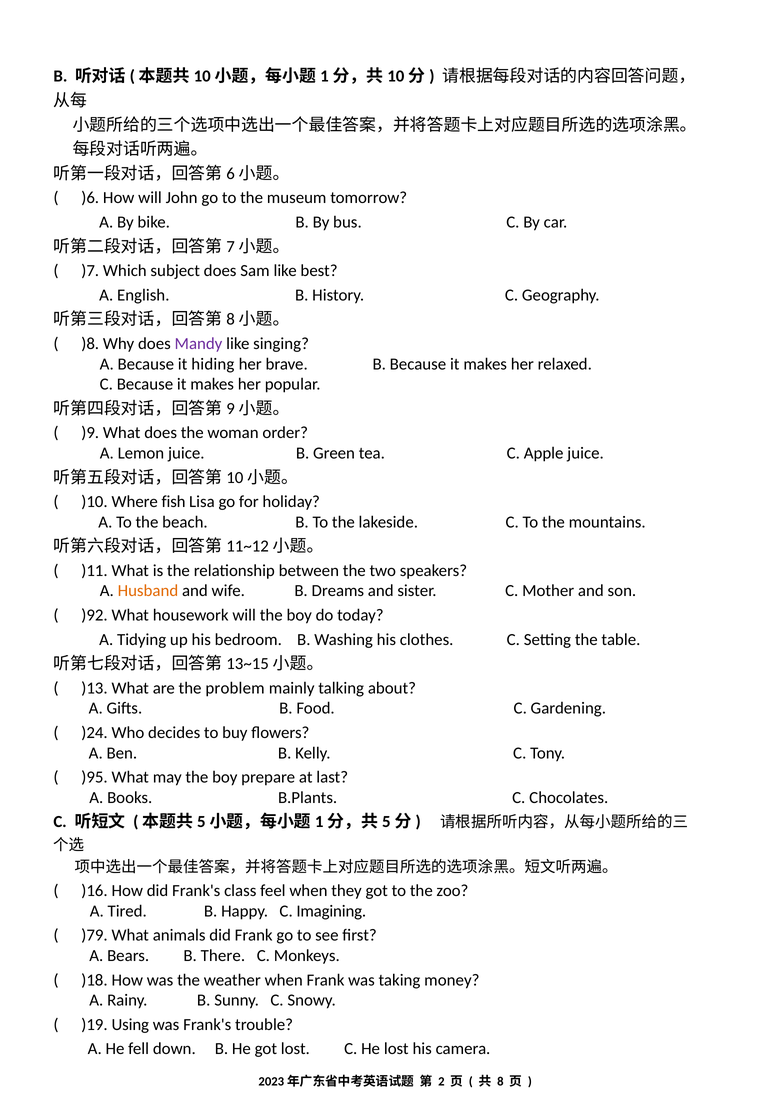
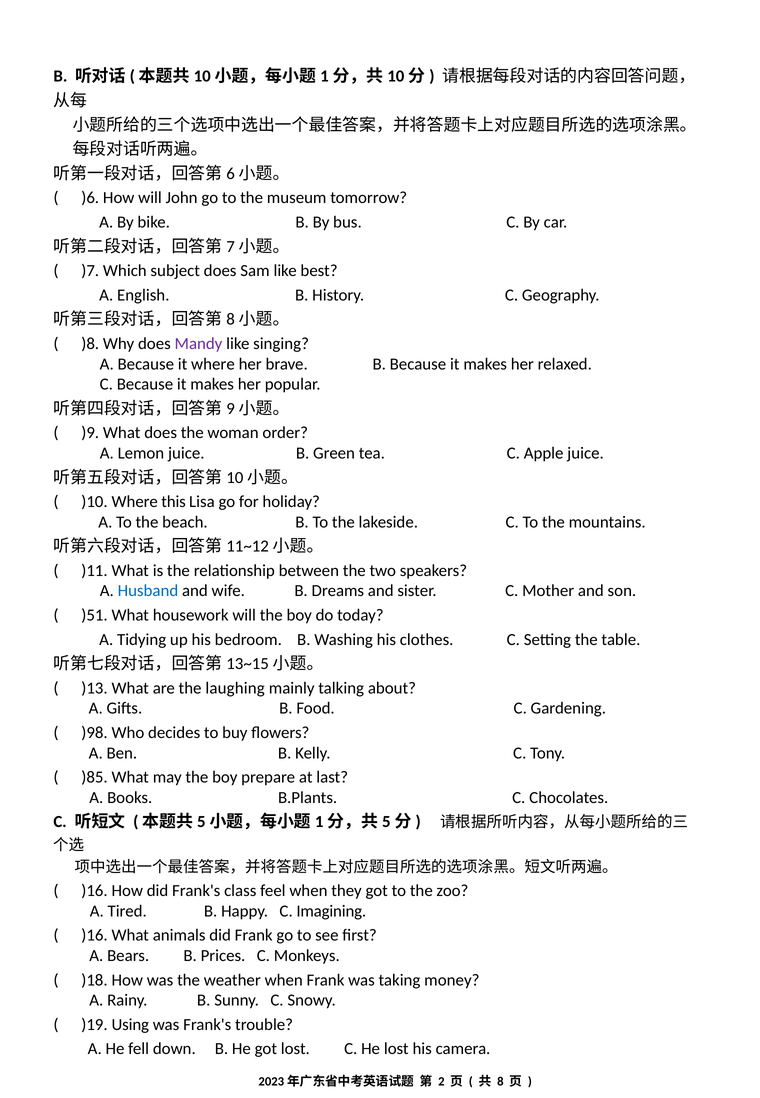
it hiding: hiding -> where
fish: fish -> this
Husband colour: orange -> blue
)92: )92 -> )51
problem: problem -> laughing
)24: )24 -> )98
)95: )95 -> )85
)79 at (94, 935): )79 -> )16
There: There -> Prices
